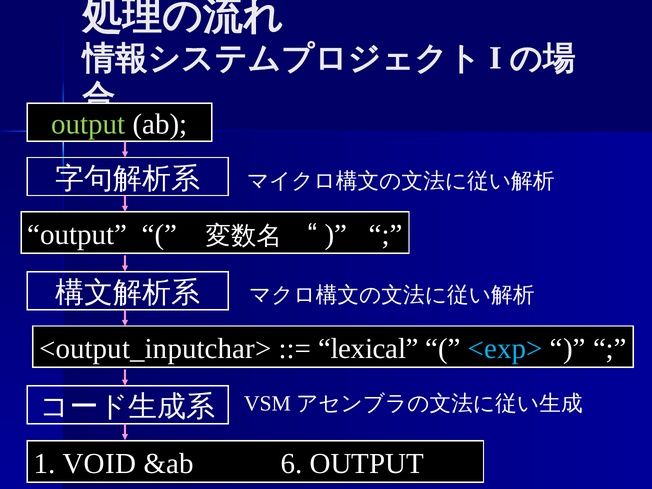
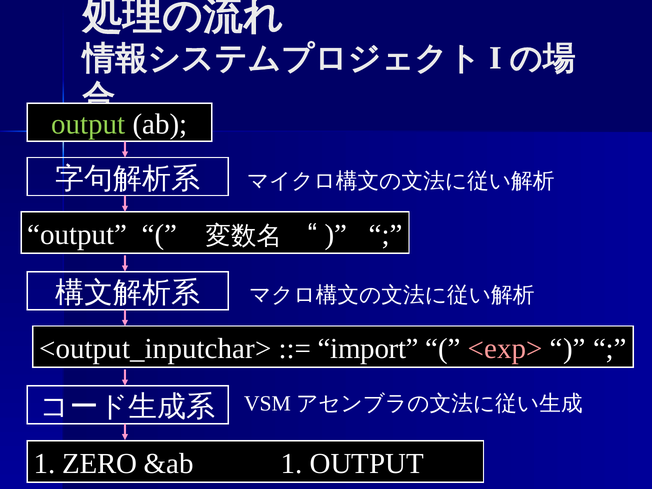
lexical: lexical -> import
<exp> colour: light blue -> pink
VOID: VOID -> ZERO
&ab 6: 6 -> 1
